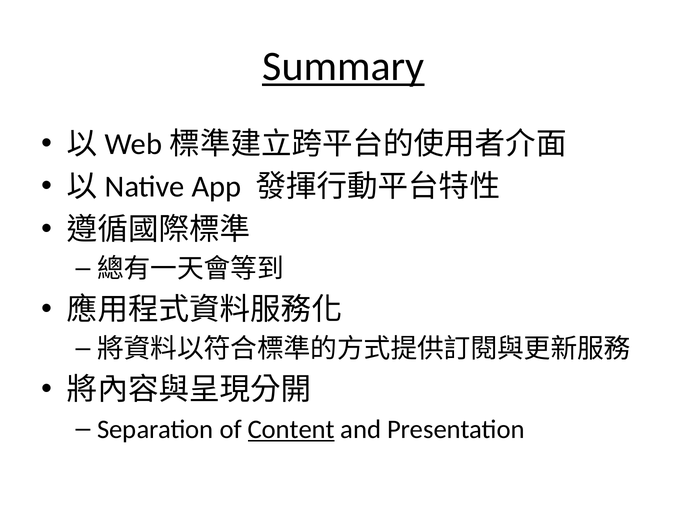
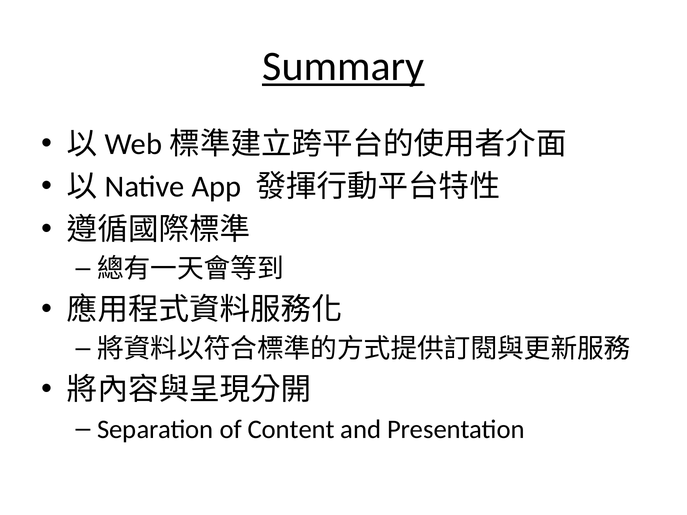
Content underline: present -> none
